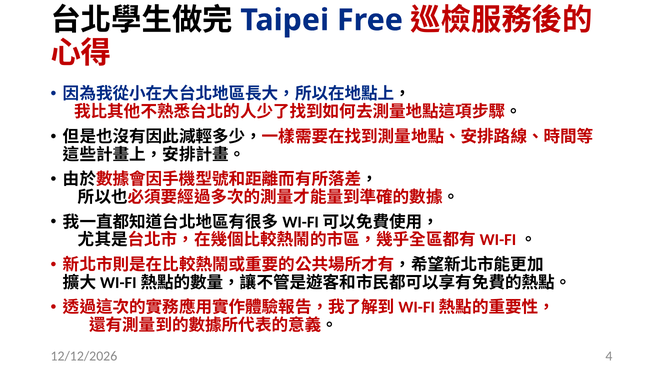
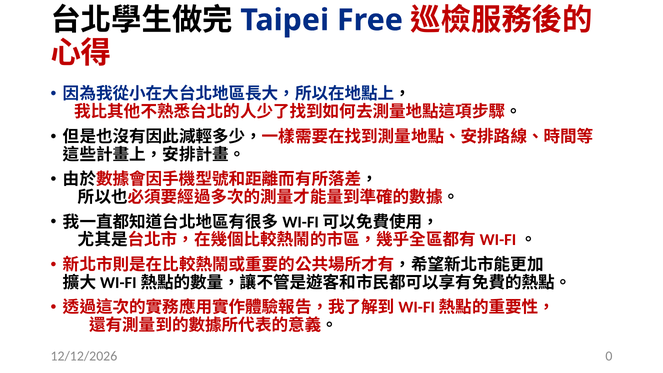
4: 4 -> 0
